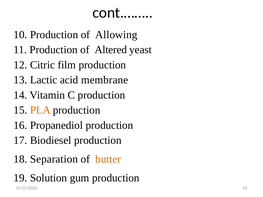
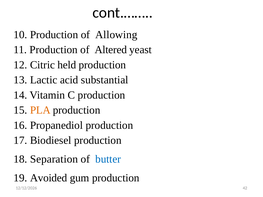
film: film -> held
membrane: membrane -> substantial
butter colour: orange -> blue
Solution: Solution -> Avoided
